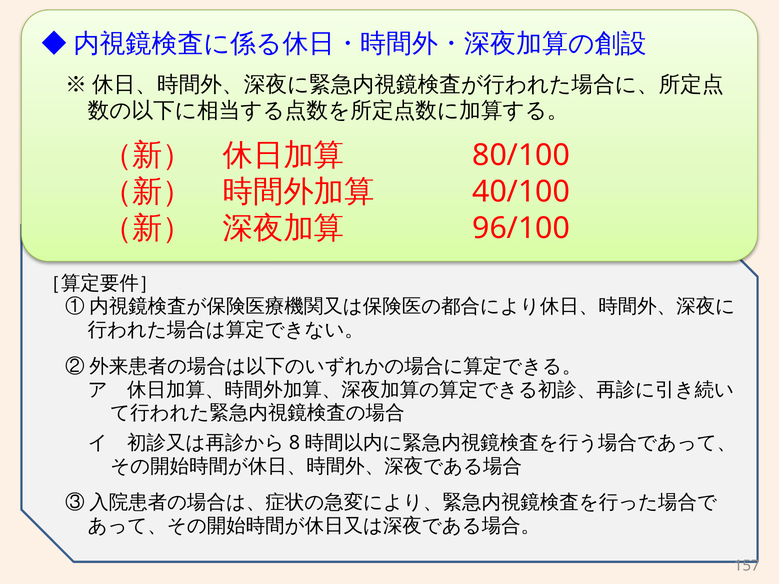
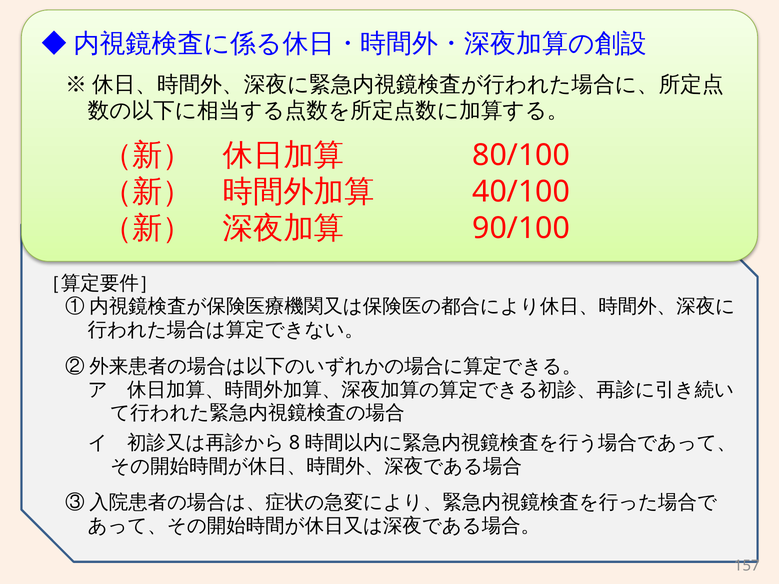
96/100: 96/100 -> 90/100
